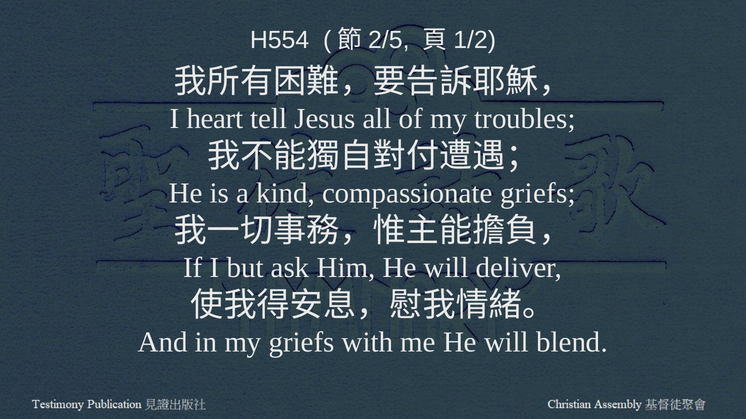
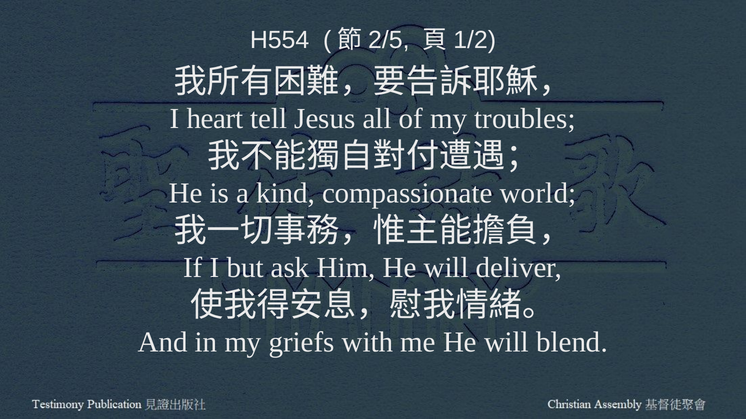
compassionate griefs: griefs -> world
